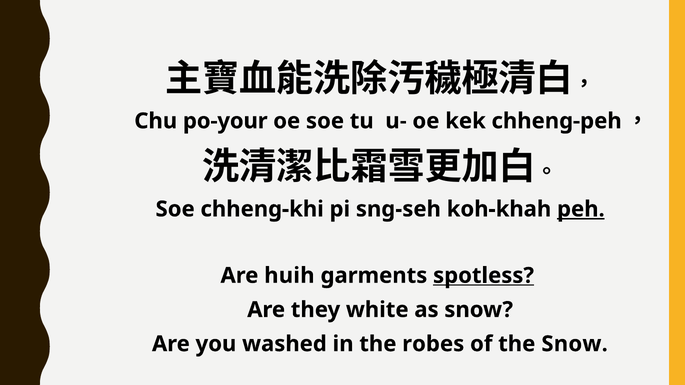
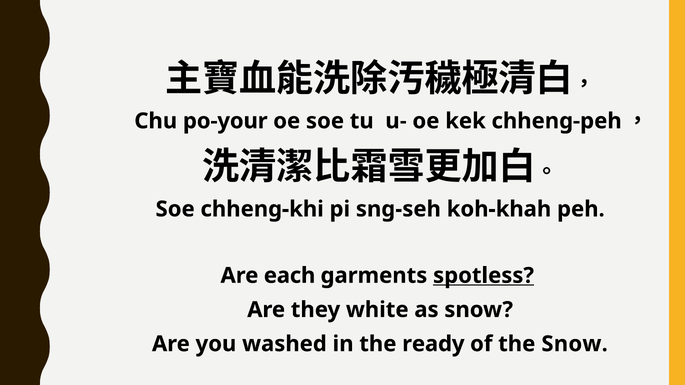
peh underline: present -> none
huih: huih -> each
robes: robes -> ready
